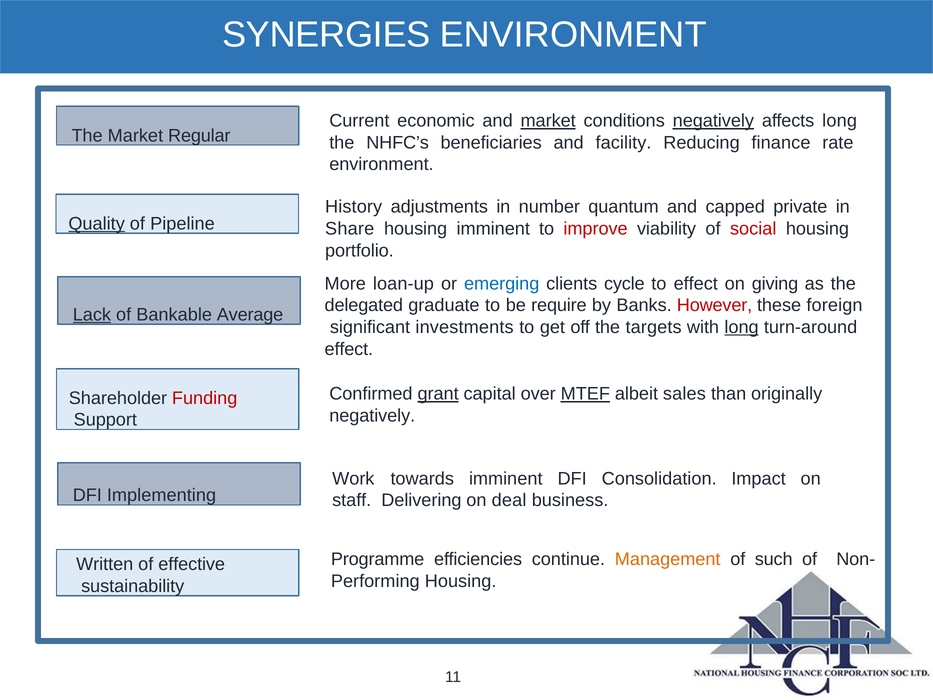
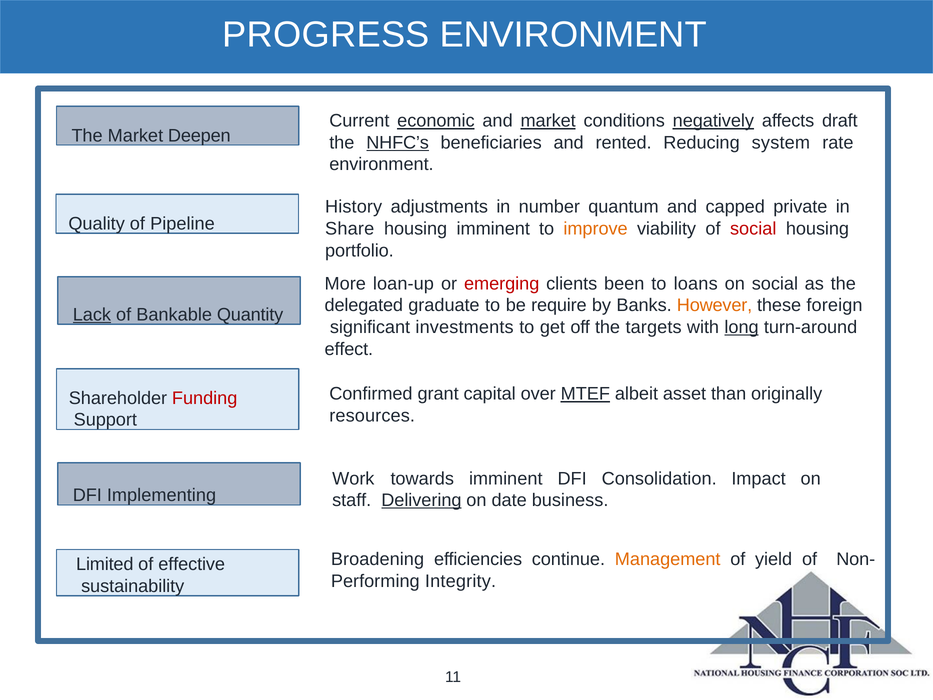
SYNERGIES: SYNERGIES -> PROGRESS
economic underline: none -> present
affects long: long -> draft
Regular: Regular -> Deepen
NHFC’s underline: none -> present
facility: facility -> rented
finance: finance -> system
Quality underline: present -> none
improve colour: red -> orange
emerging colour: blue -> red
cycle: cycle -> been
to effect: effect -> loans
on giving: giving -> social
However colour: red -> orange
Average: Average -> Quantity
grant underline: present -> none
sales: sales -> asset
negatively at (372, 416): negatively -> resources
Delivering underline: none -> present
deal: deal -> date
Programme: Programme -> Broadening
such: such -> yield
Written: Written -> Limited
Performing Housing: Housing -> Integrity
